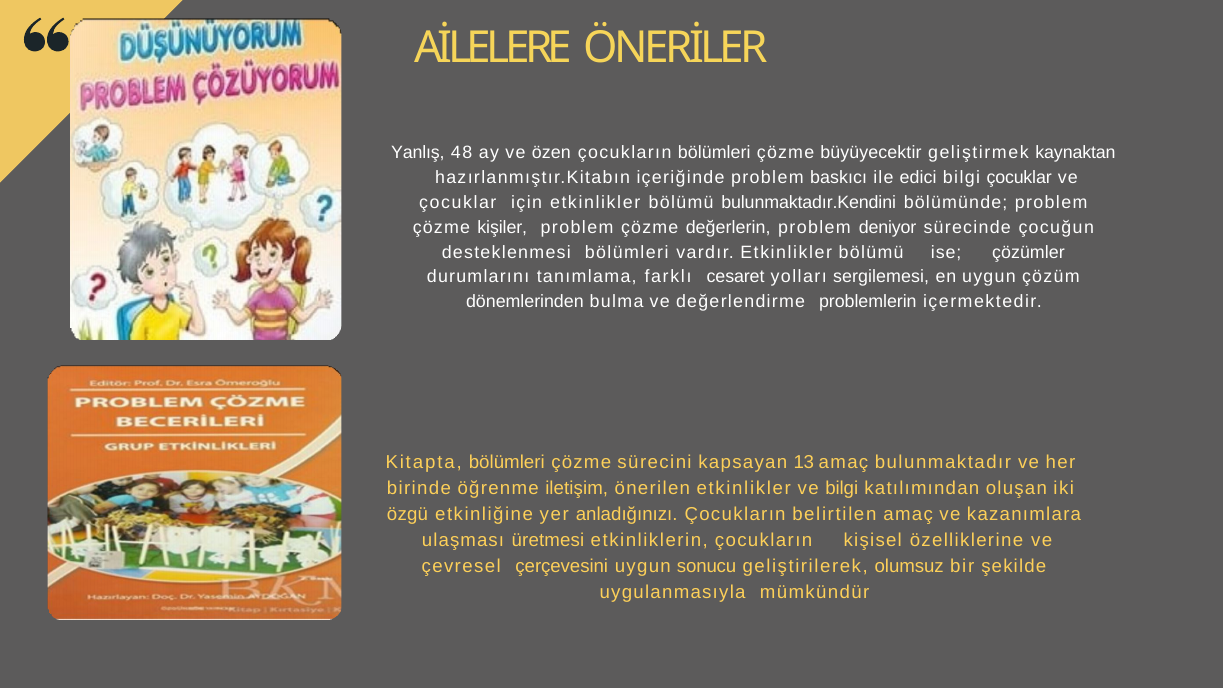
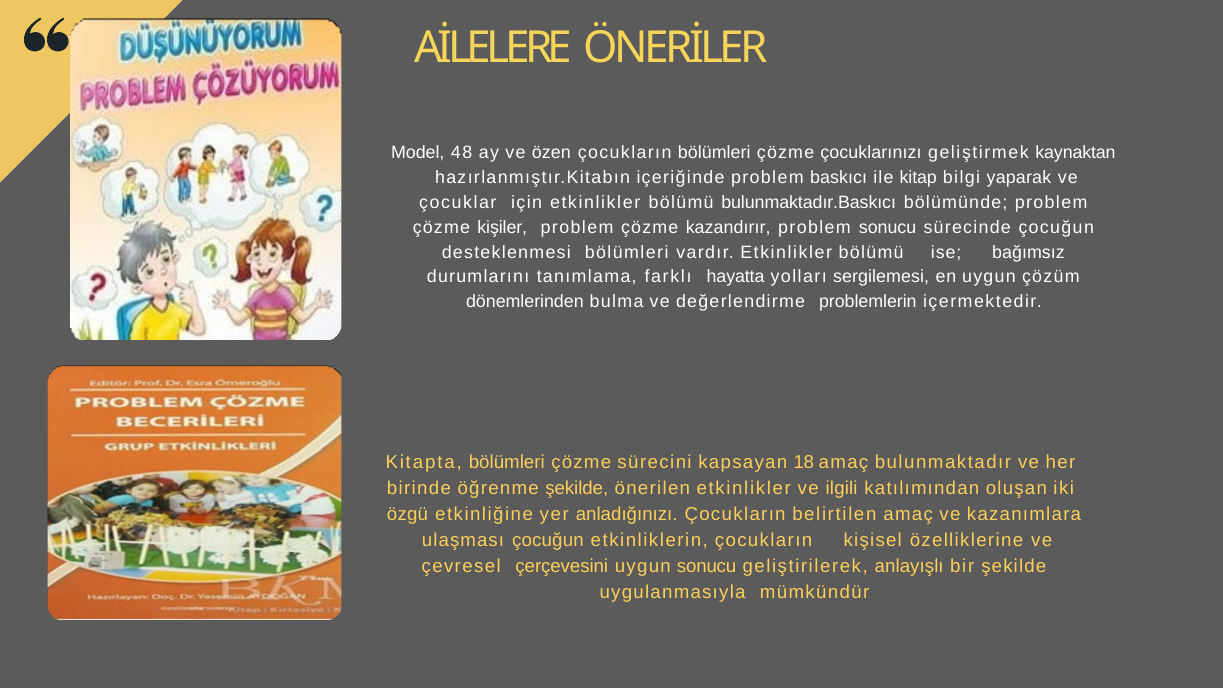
Yanlış: Yanlış -> Model
büyüyecektir: büyüyecektir -> çocuklarınızı
edici: edici -> kitap
bilgi çocuklar: çocuklar -> yaparak
bulunmaktadır.Kendini: bulunmaktadır.Kendini -> bulunmaktadır.Baskıcı
değerlerin: değerlerin -> kazandırır
problem deniyor: deniyor -> sonucu
çözümler: çözümler -> bağımsız
cesaret: cesaret -> hayatta
13: 13 -> 18
öğrenme iletişim: iletişim -> şekilde
ve bilgi: bilgi -> ilgili
ulaşması üretmesi: üretmesi -> çocuğun
olumsuz: olumsuz -> anlayışlı
